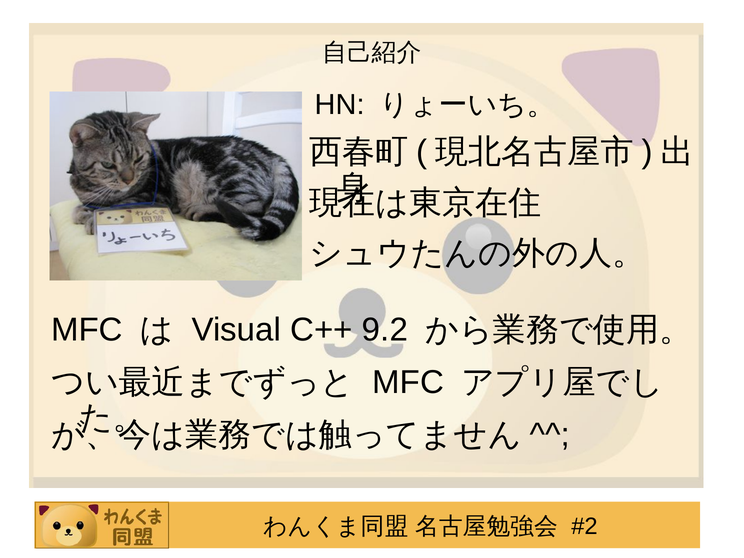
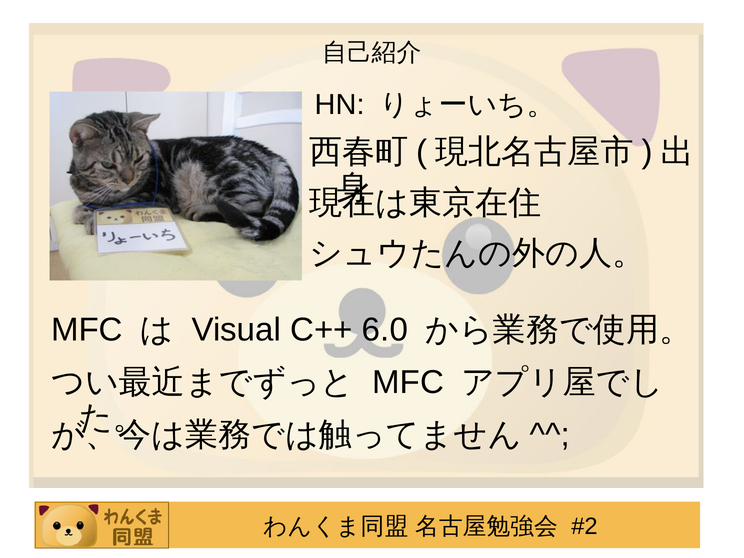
9.2: 9.2 -> 6.0
